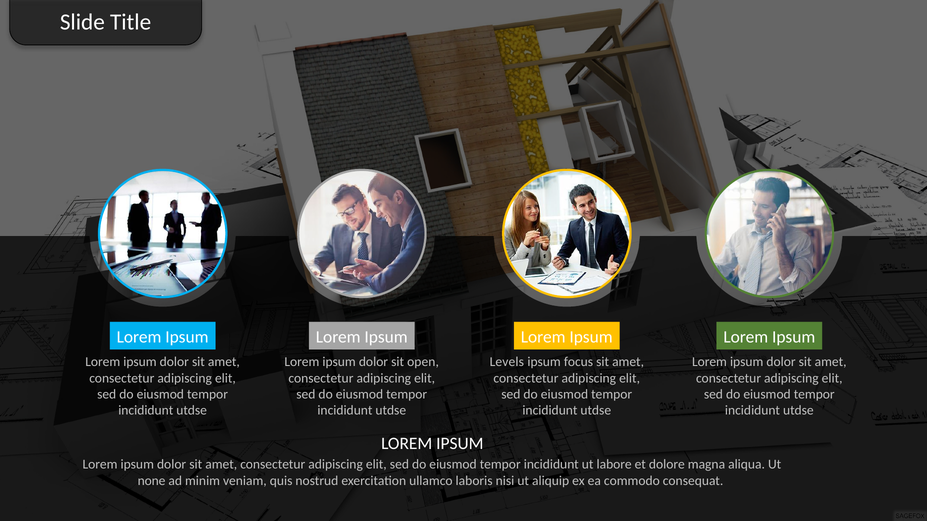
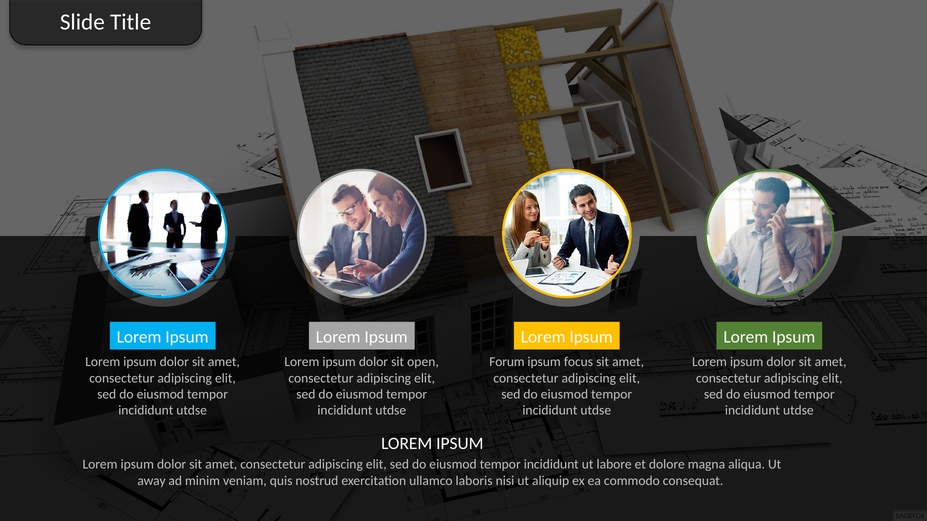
Levels: Levels -> Forum
none: none -> away
